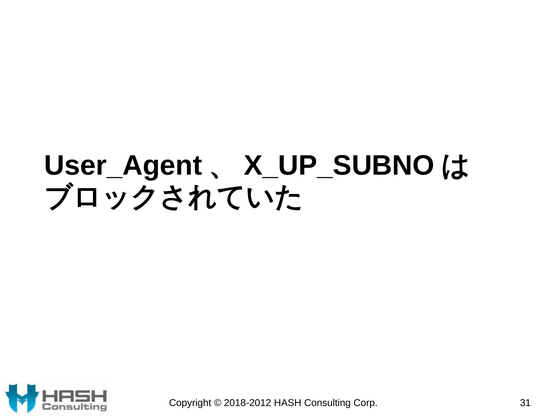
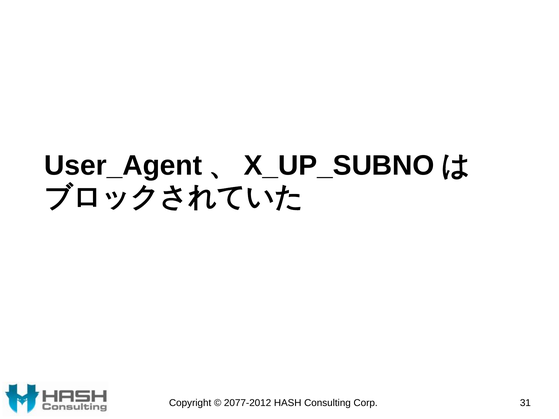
2018-2012: 2018-2012 -> 2077-2012
